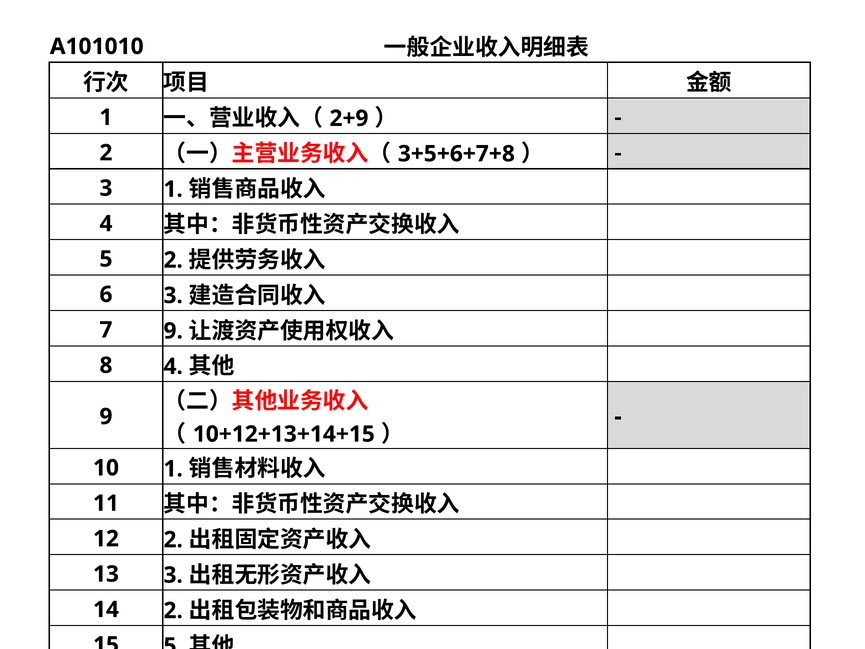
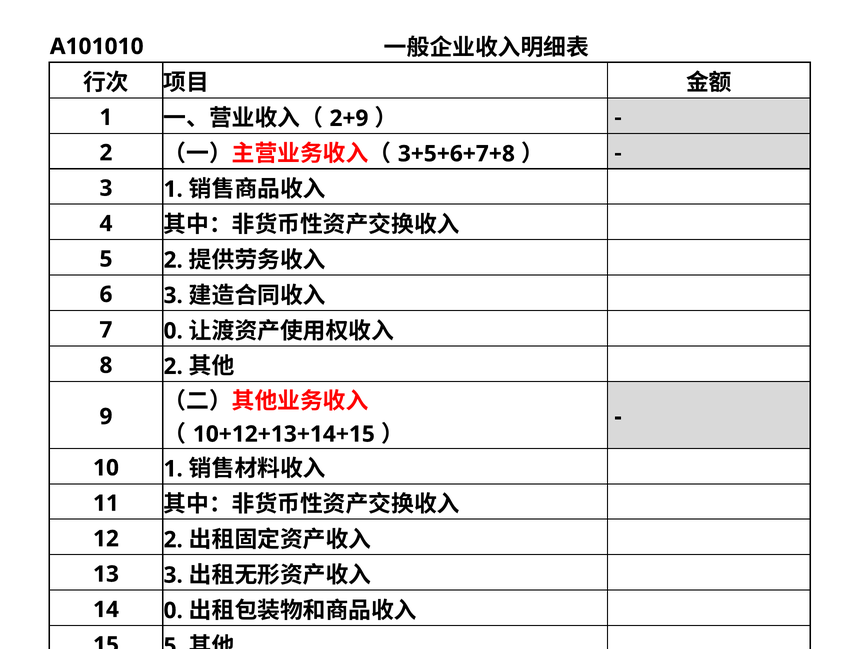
7 9: 9 -> 0
8 4: 4 -> 2
14 2: 2 -> 0
